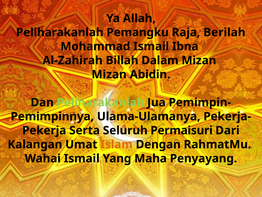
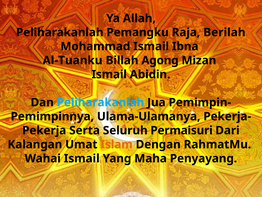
Al-Zahirah: Al-Zahirah -> Al-Tuanku
Dalam: Dalam -> Agong
Mizan at (109, 74): Mizan -> Ismail
Peliharakanlah at (100, 102) colour: light green -> light blue
